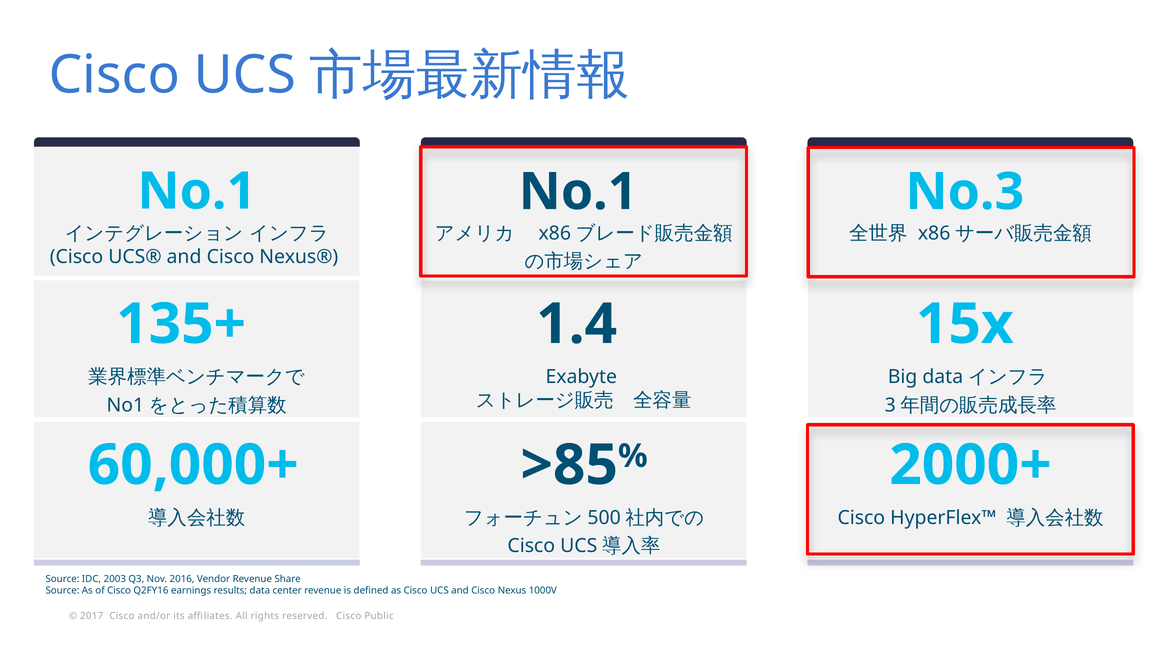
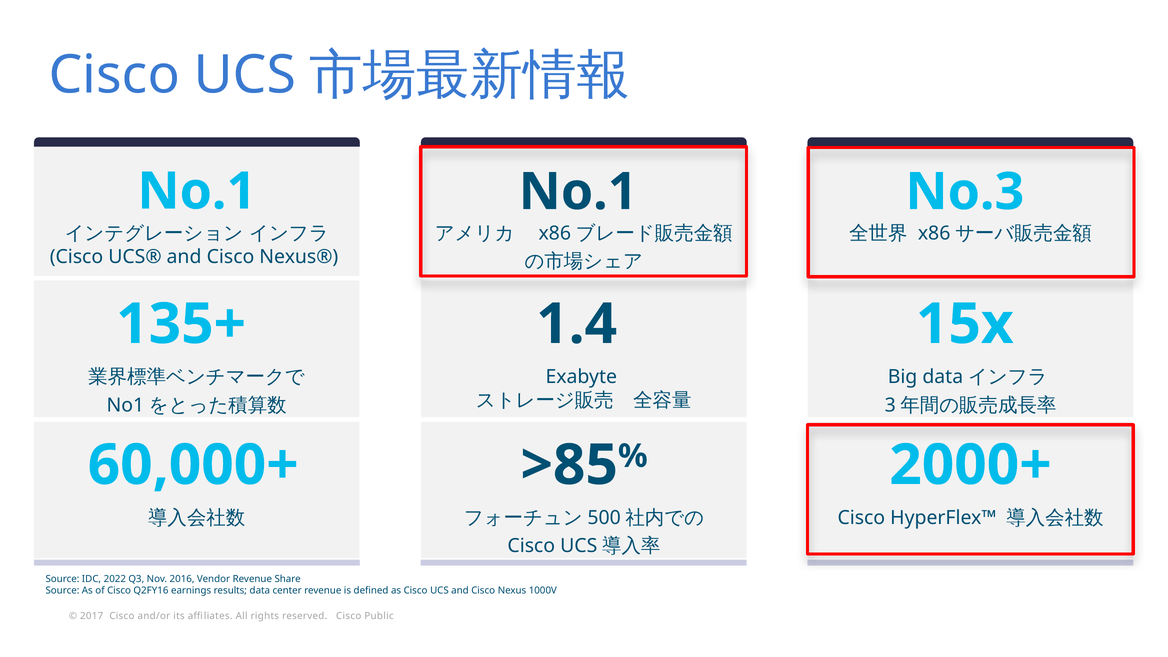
2003: 2003 -> 2022
